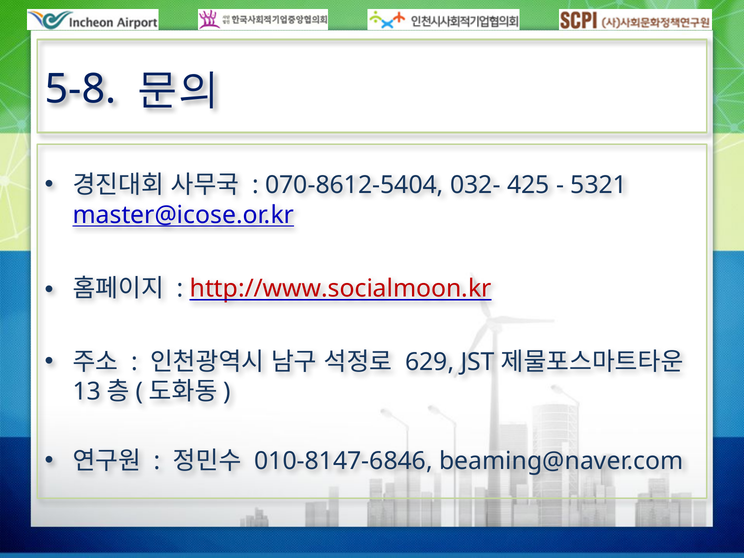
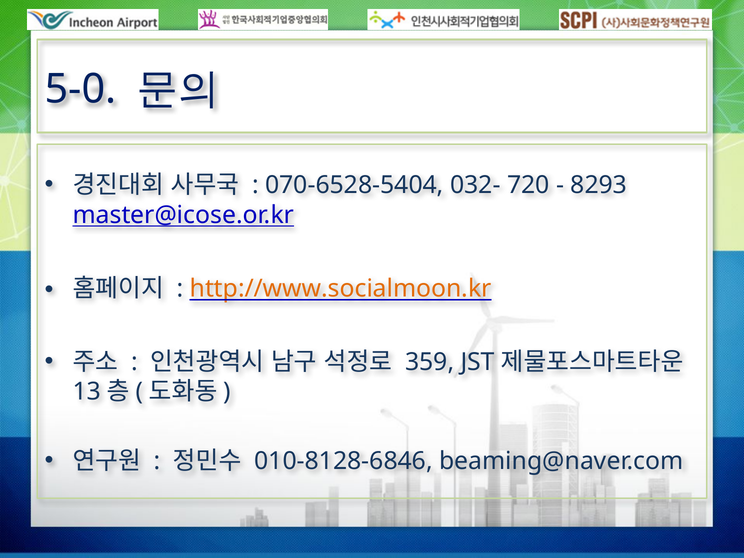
5-8: 5-8 -> 5-0
070-8612-5404: 070-8612-5404 -> 070-6528-5404
425: 425 -> 720
5321: 5321 -> 8293
http://www.socialmoon.kr colour: red -> orange
629: 629 -> 359
010-8147-6846: 010-8147-6846 -> 010-8128-6846
